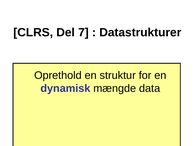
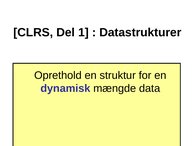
7: 7 -> 1
